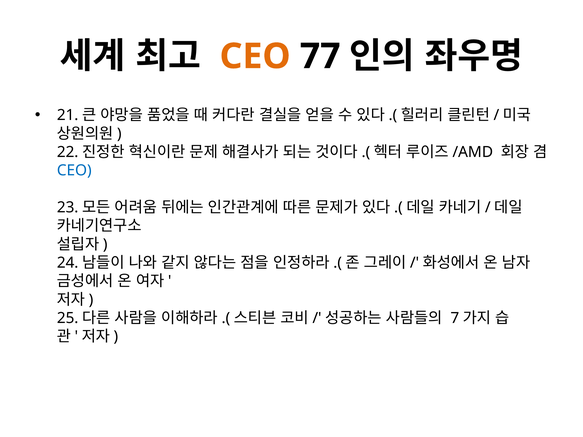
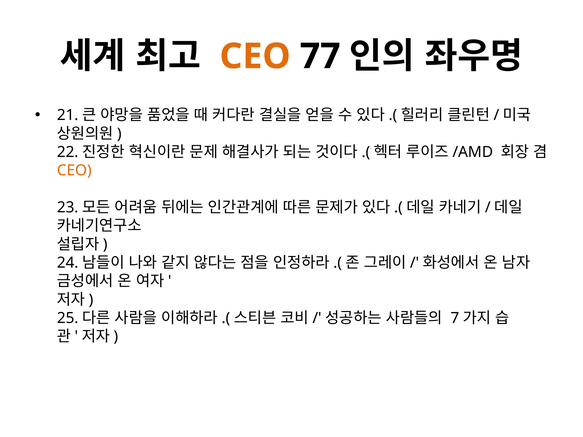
CEO at (74, 171) colour: blue -> orange
